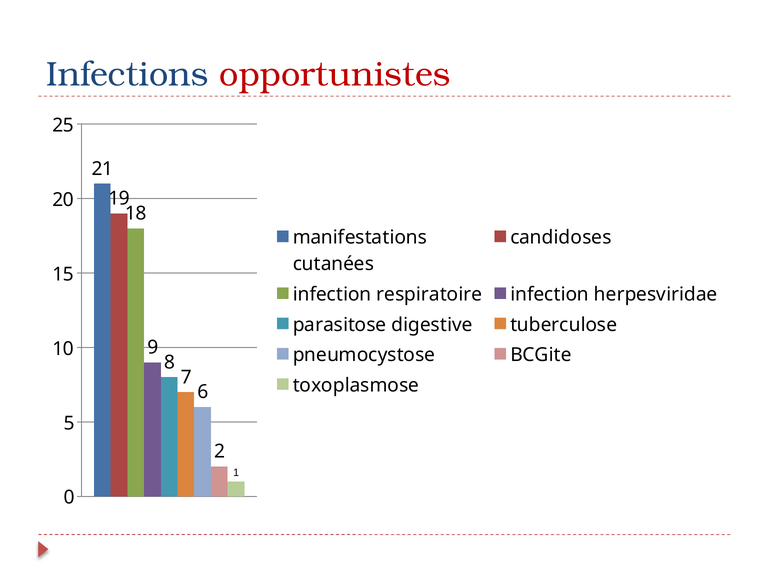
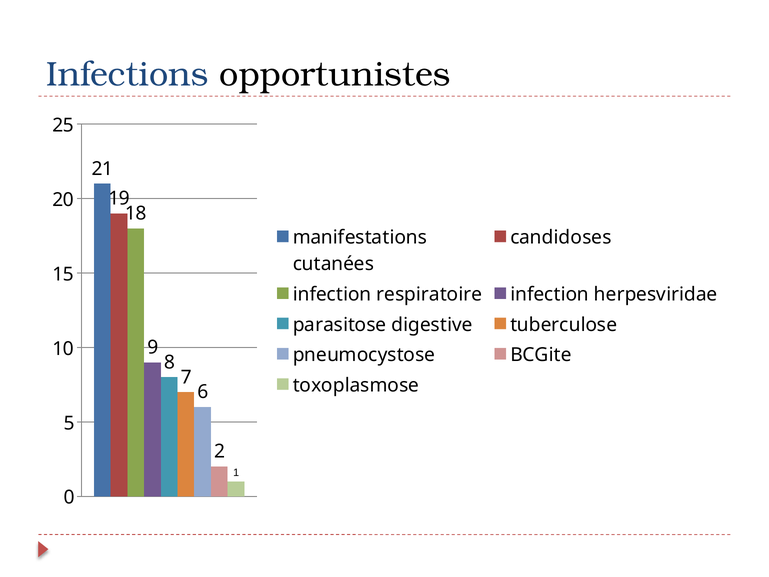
opportunistes colour: red -> black
